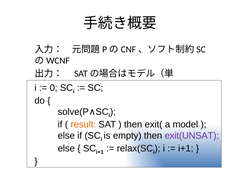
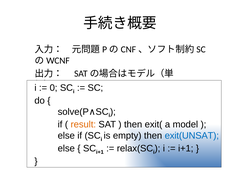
exit(UNSAT colour: purple -> blue
